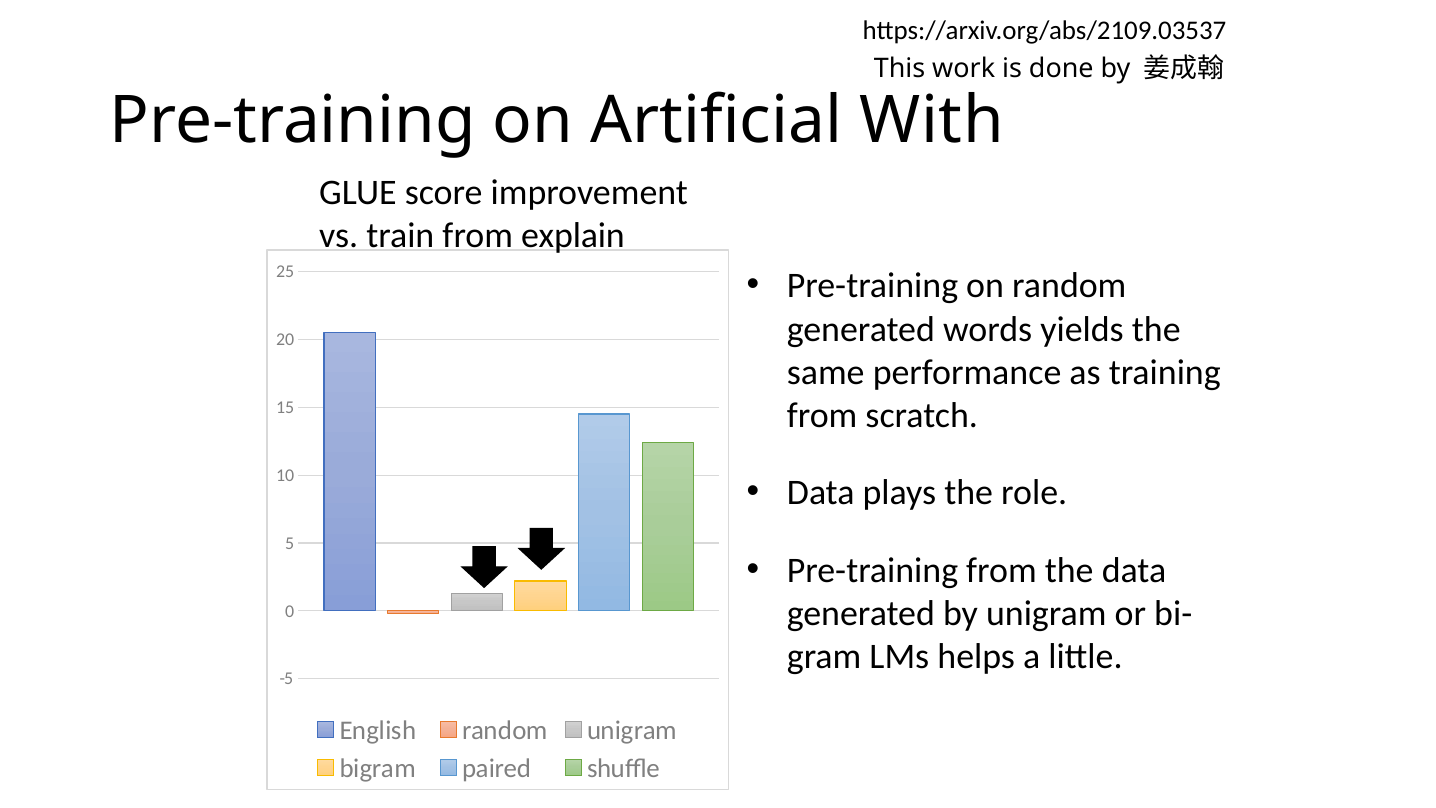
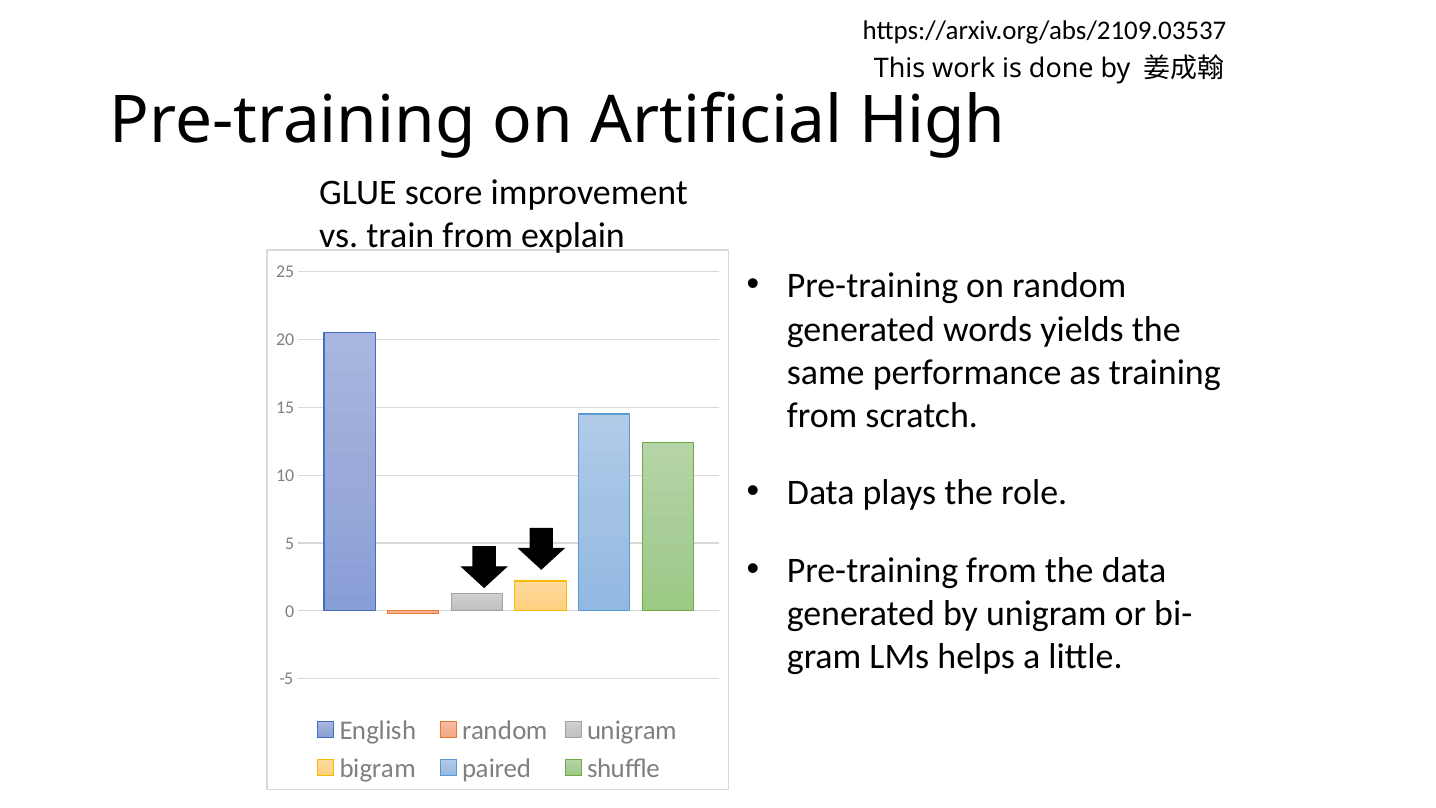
With: With -> High
